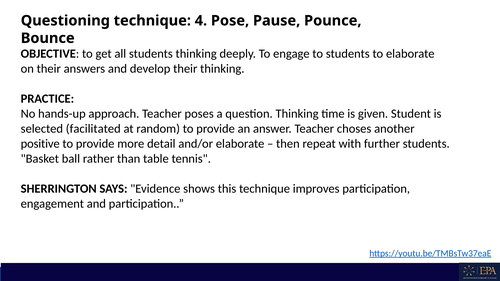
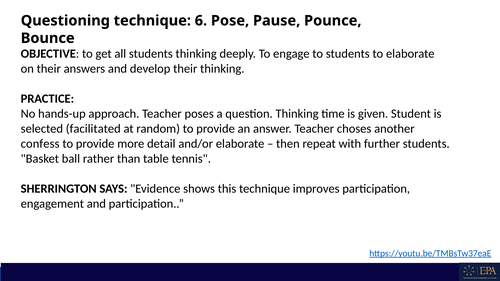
4: 4 -> 6
positive: positive -> confess
